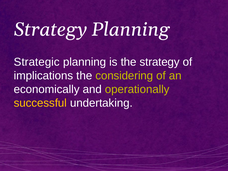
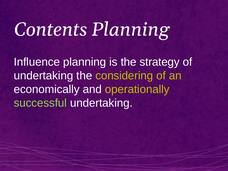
Strategy at (51, 29): Strategy -> Contents
Strategic: Strategic -> Influence
implications at (43, 76): implications -> undertaking
successful colour: yellow -> light green
